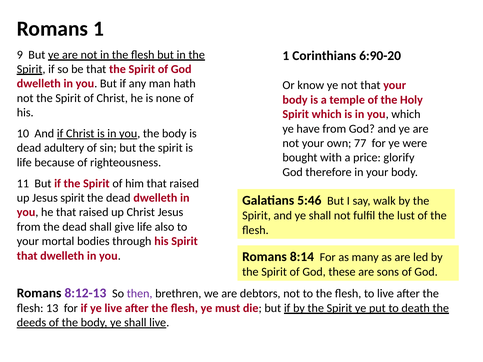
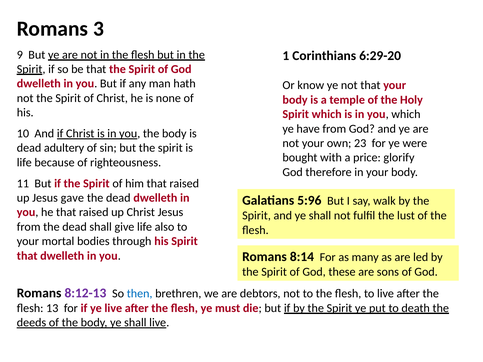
Romans 1: 1 -> 3
6:90-20: 6:90-20 -> 6:29-20
77: 77 -> 23
Jesus spirit: spirit -> gave
5:46: 5:46 -> 5:96
then colour: purple -> blue
